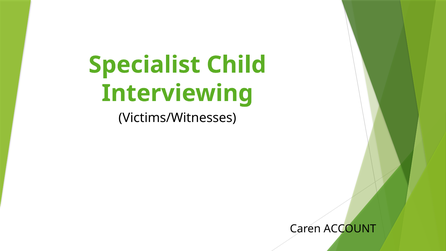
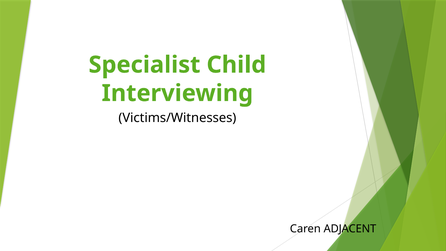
ACCOUNT: ACCOUNT -> ADJACENT
